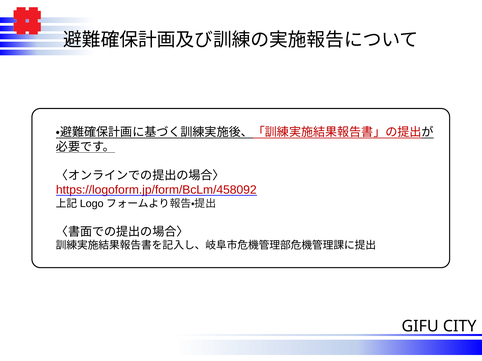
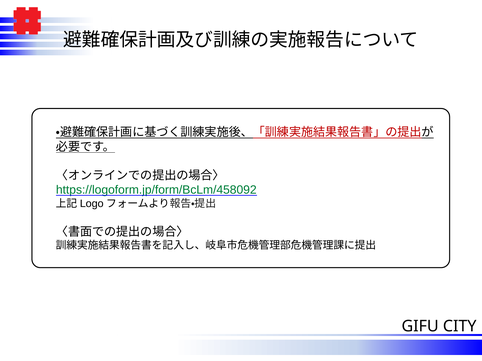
https://logoform.jp/form/BcLm/458092 colour: red -> green
